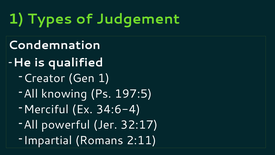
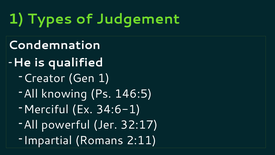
197:5: 197:5 -> 146:5
34:6-4: 34:6-4 -> 34:6-1
